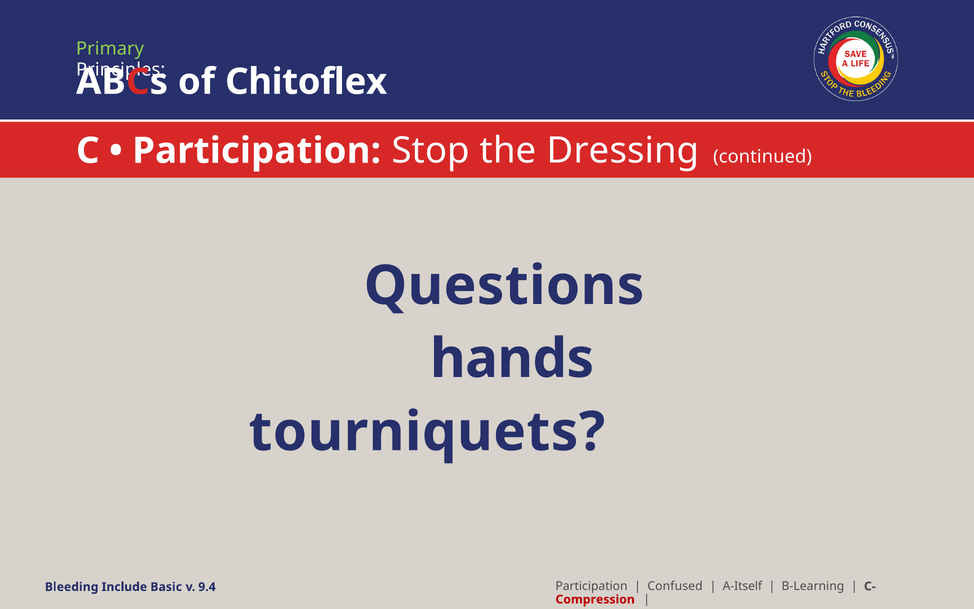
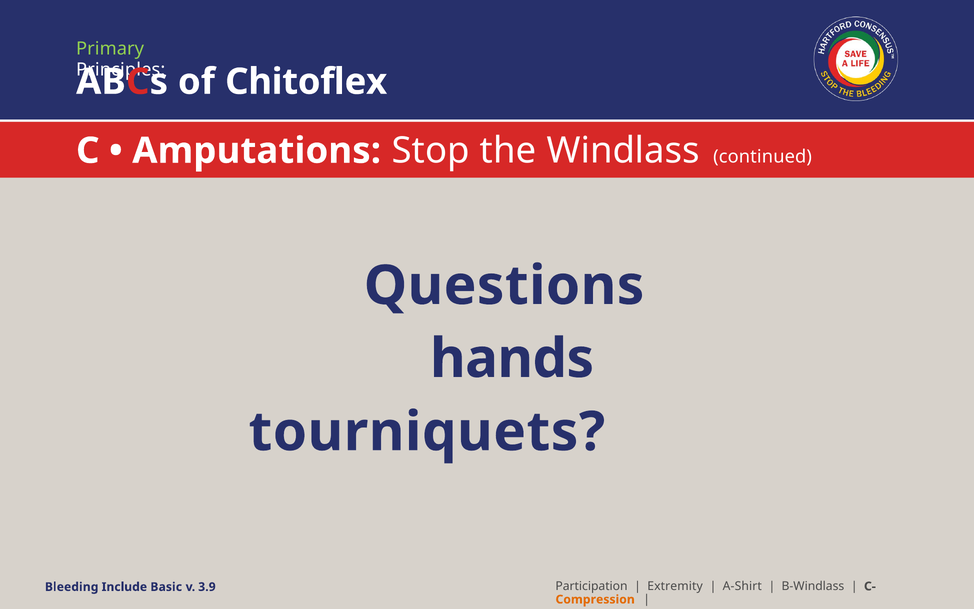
Participation at (257, 151): Participation -> Amputations
Dressing: Dressing -> Windlass
Confused: Confused -> Extremity
A-Itself: A-Itself -> A-Shirt
B-Learning: B-Learning -> B-Windlass
9.4: 9.4 -> 3.9
Compression colour: red -> orange
